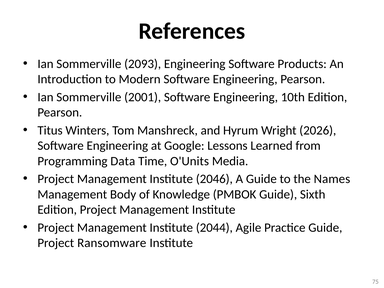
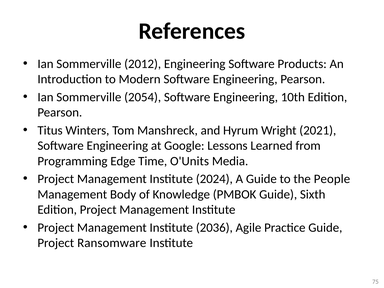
2093: 2093 -> 2012
2001: 2001 -> 2054
2026: 2026 -> 2021
Data: Data -> Edge
2046: 2046 -> 2024
Names: Names -> People
2044: 2044 -> 2036
